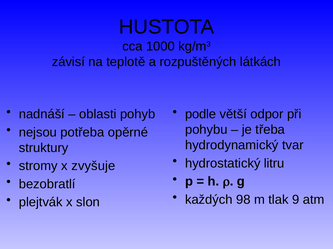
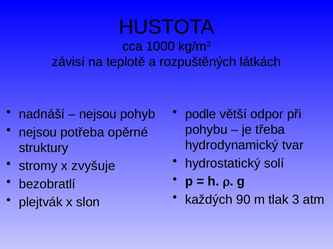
oblasti at (98, 115): oblasti -> nejsou
litru: litru -> solí
98: 98 -> 90
9: 9 -> 3
